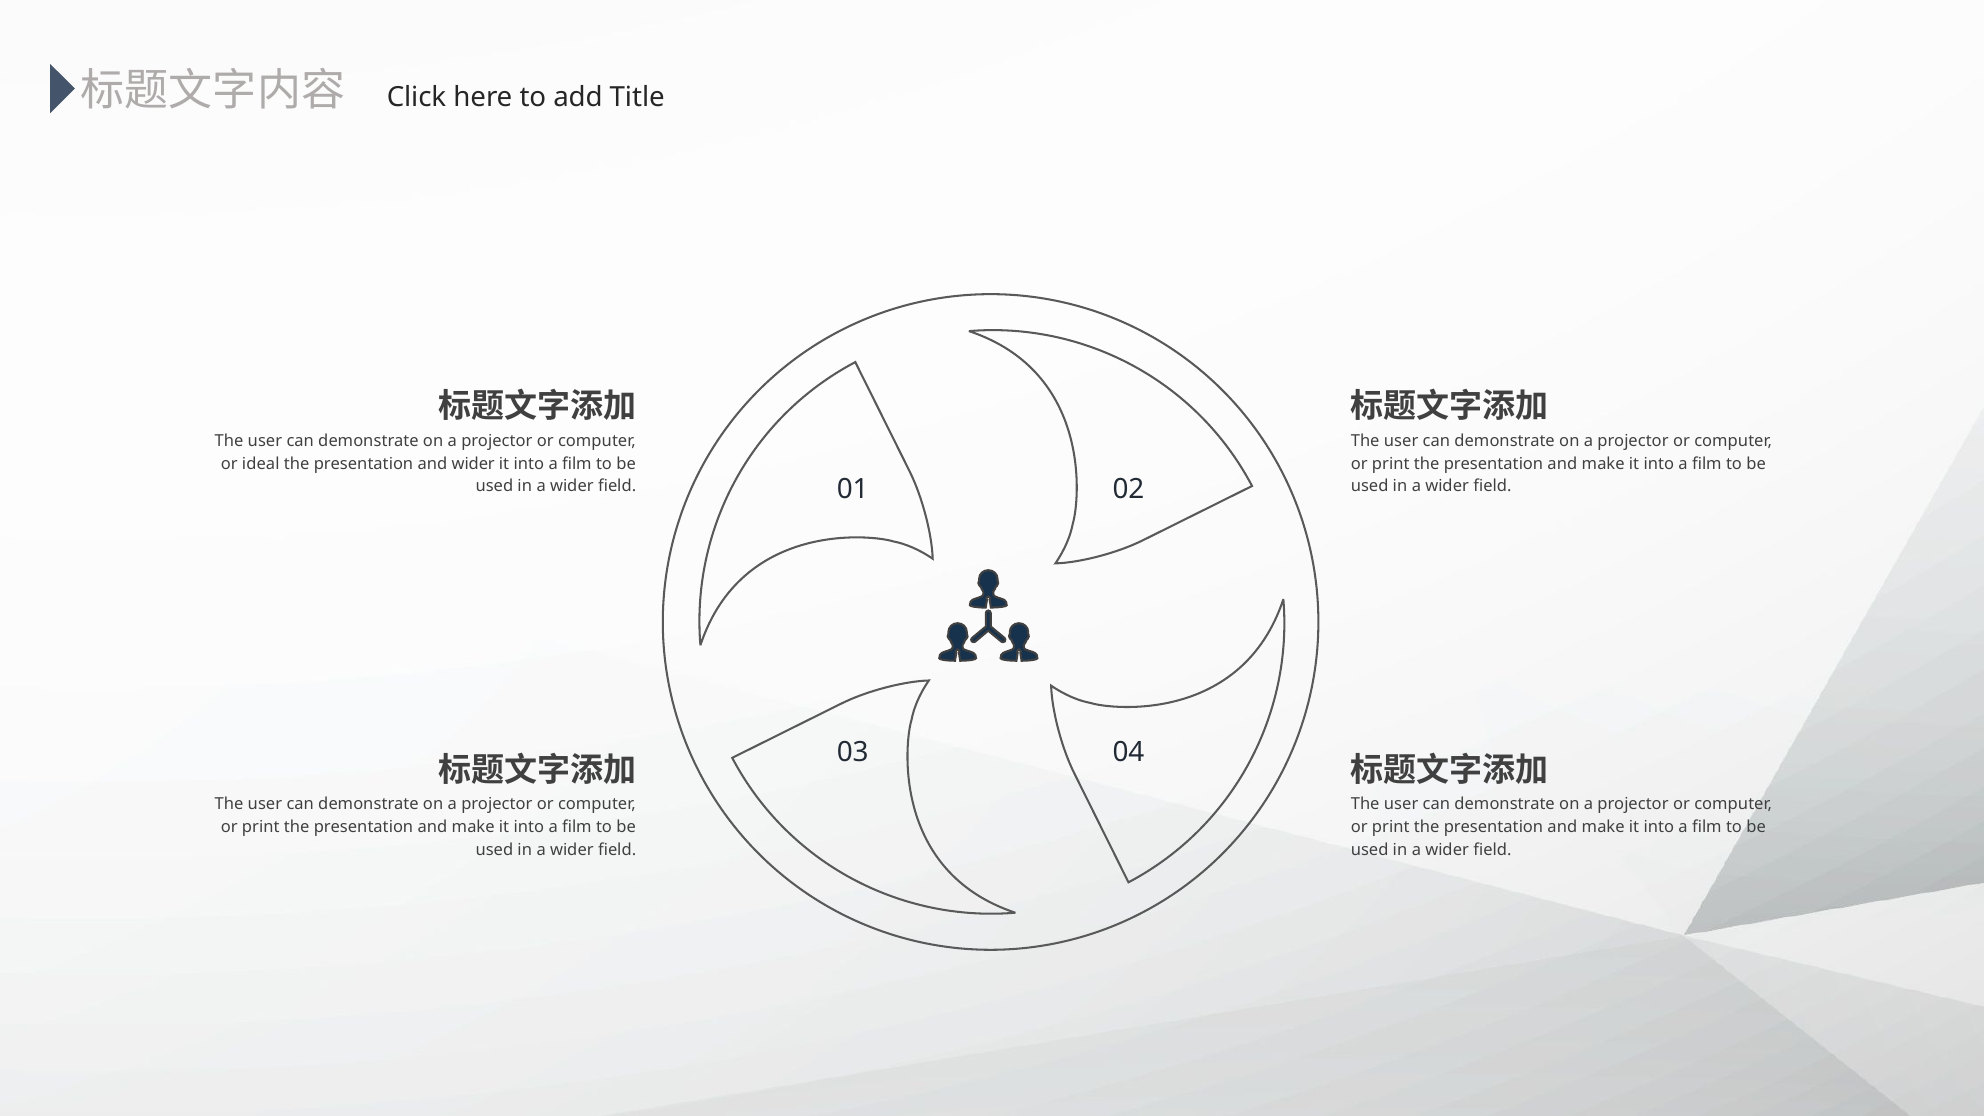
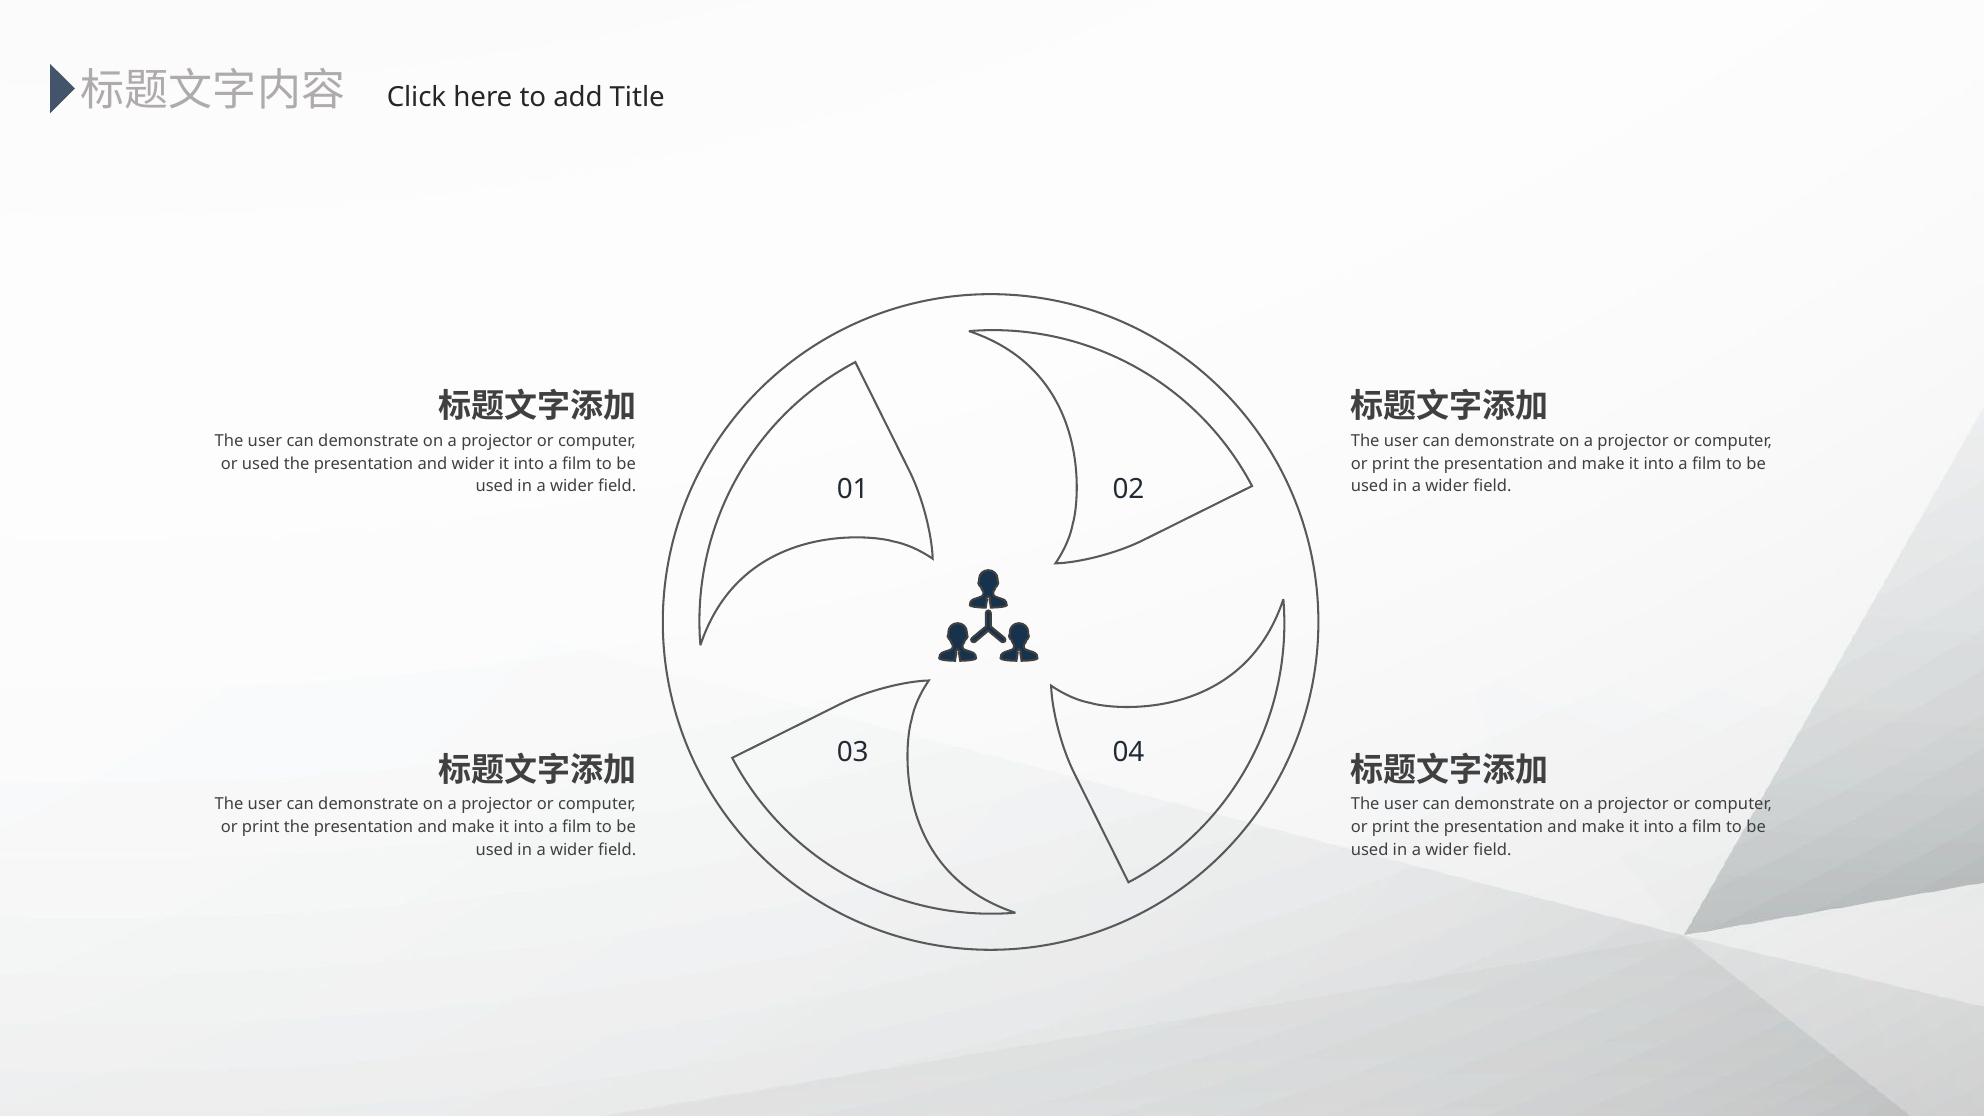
or ideal: ideal -> used
